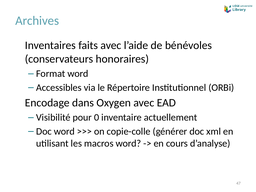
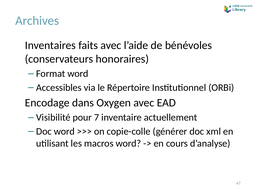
0: 0 -> 7
